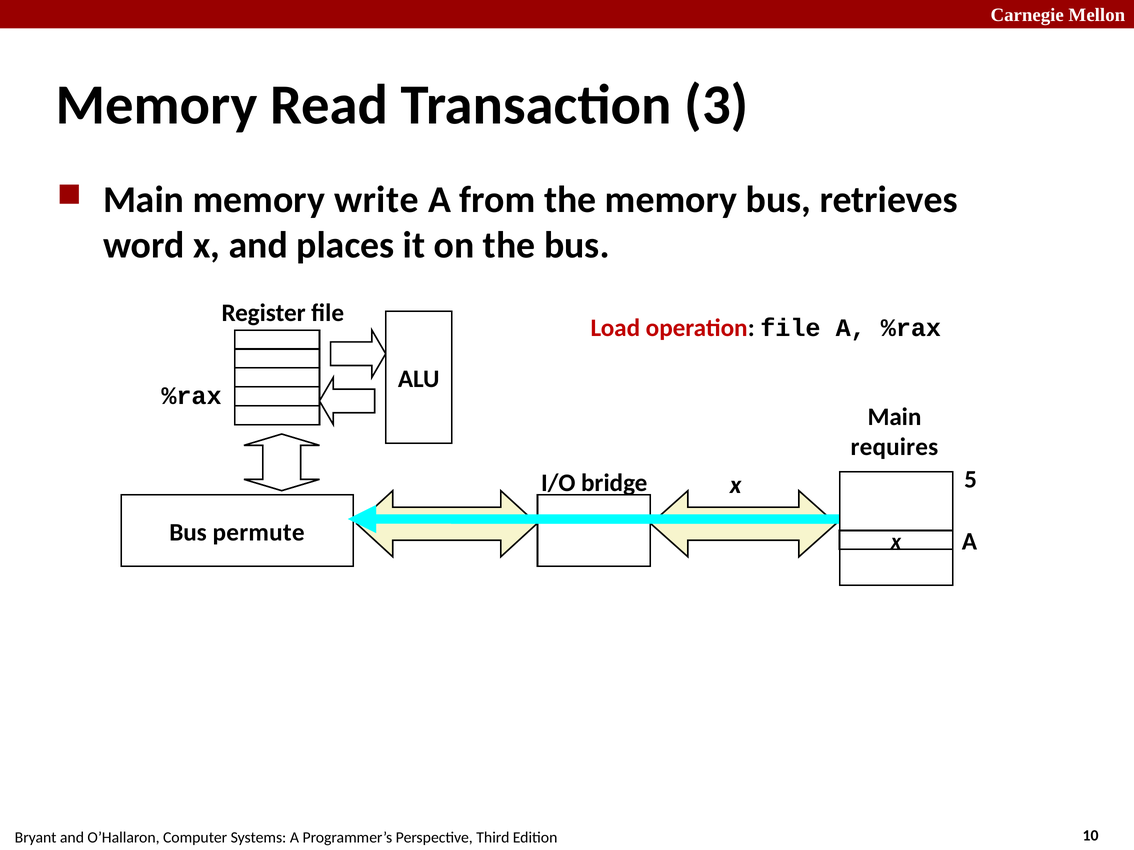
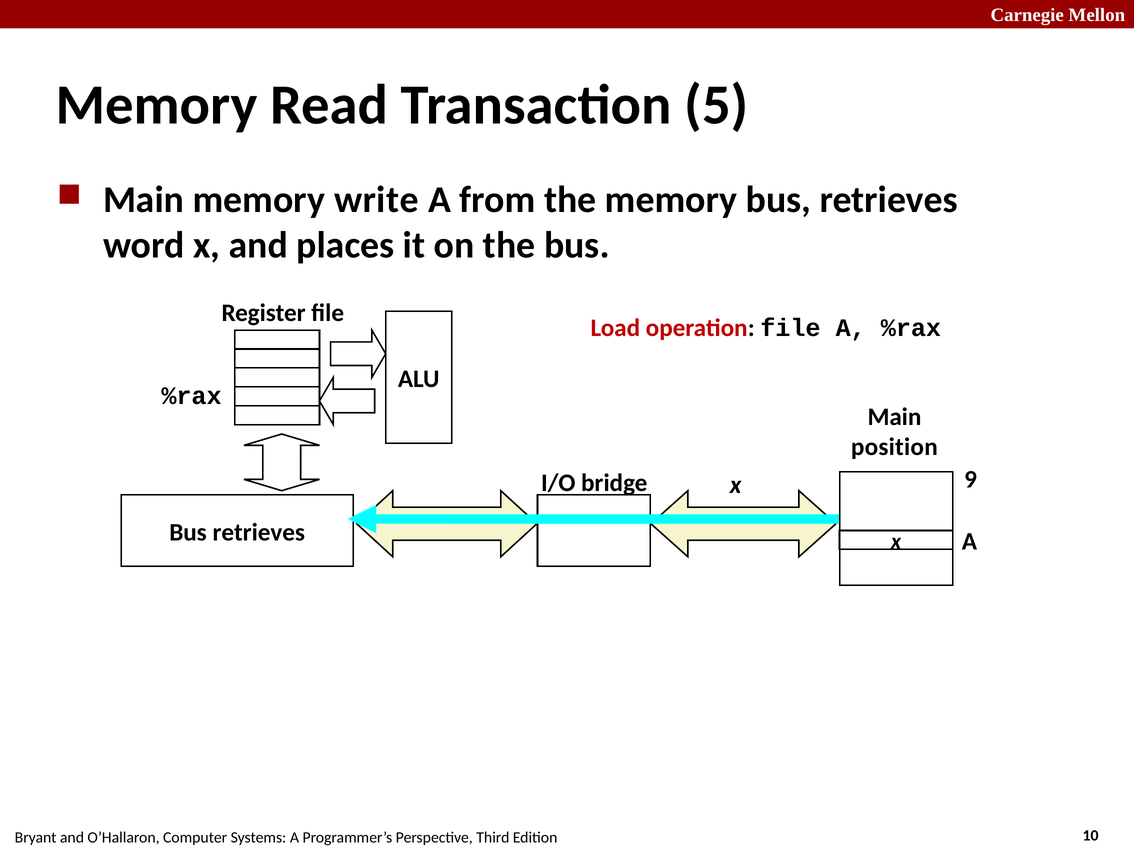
3: 3 -> 5
requires: requires -> position
5: 5 -> 9
permute at (259, 533): permute -> retrieves
